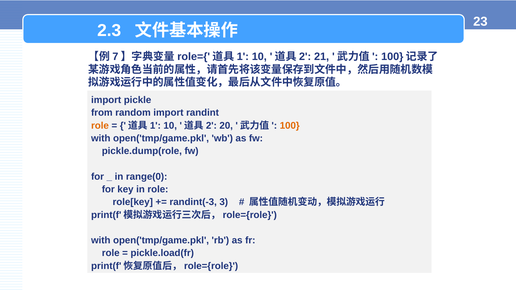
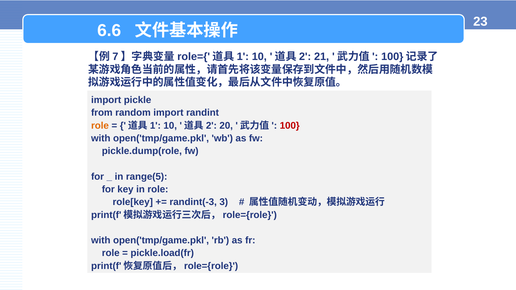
2.3: 2.3 -> 6.6
100 colour: orange -> red
range(0: range(0 -> range(5
